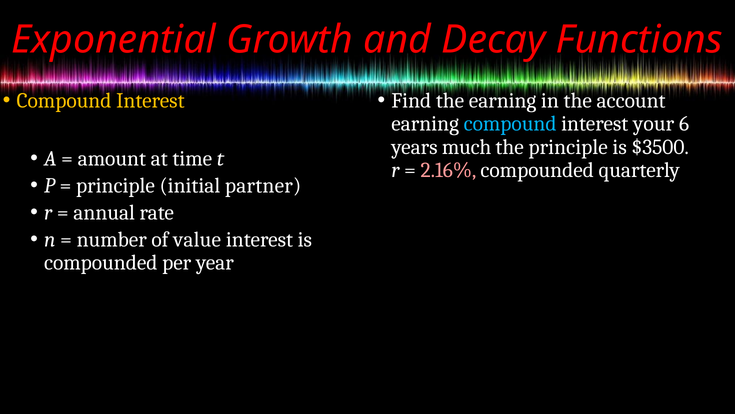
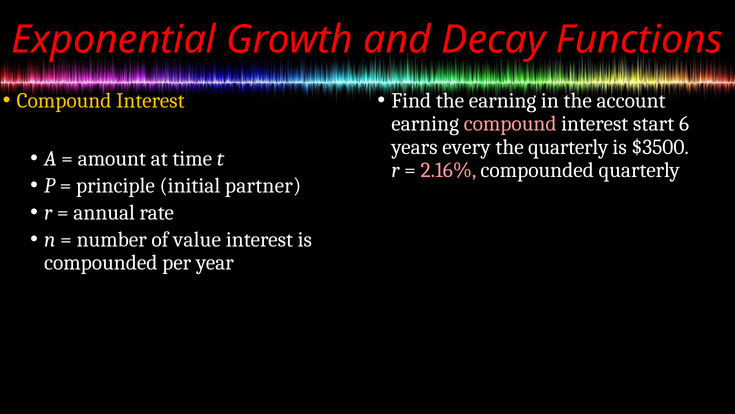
compound at (510, 124) colour: light blue -> pink
your: your -> start
much: much -> every
the principle: principle -> quarterly
